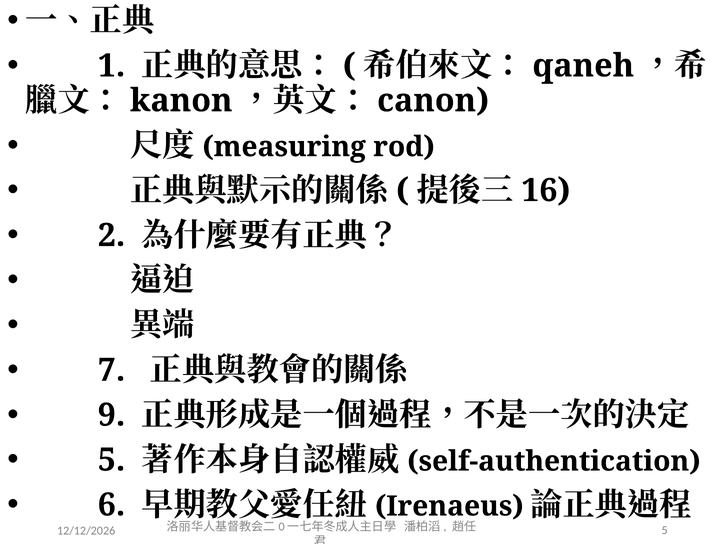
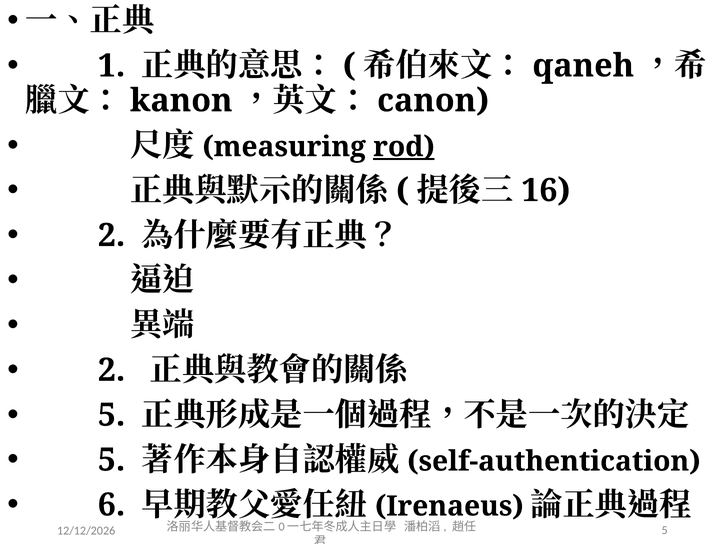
rod underline: none -> present
7 at (111, 370): 7 -> 2
9 at (111, 415): 9 -> 5
